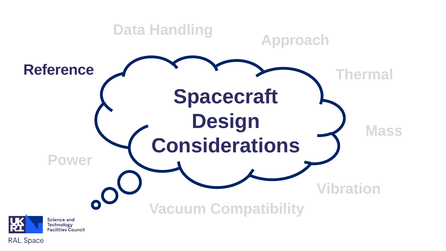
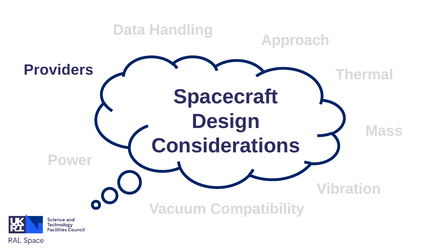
Reference: Reference -> Providers
